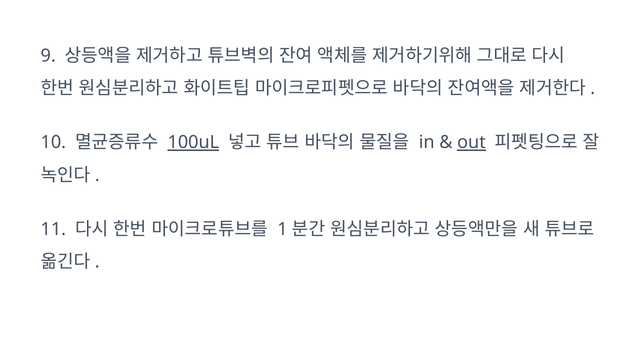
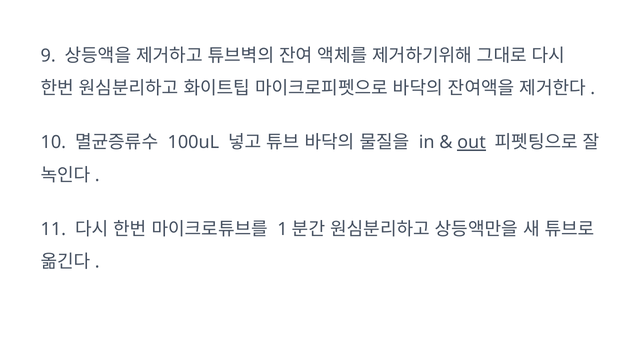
100uL underline: present -> none
